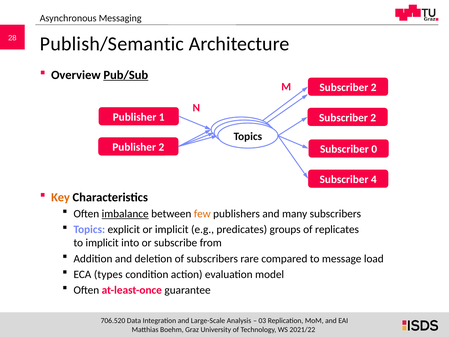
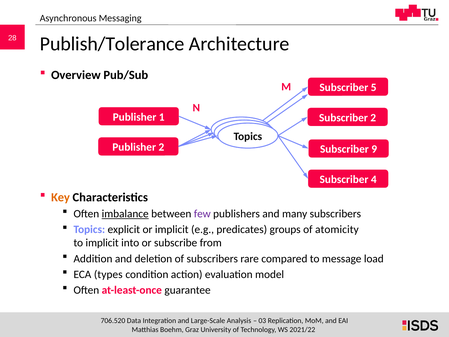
Publish/Semantic: Publish/Semantic -> Publish/Tolerance
Pub/Sub underline: present -> none
2 at (374, 87): 2 -> 5
0: 0 -> 9
few colour: orange -> purple
replicates: replicates -> atomicity
